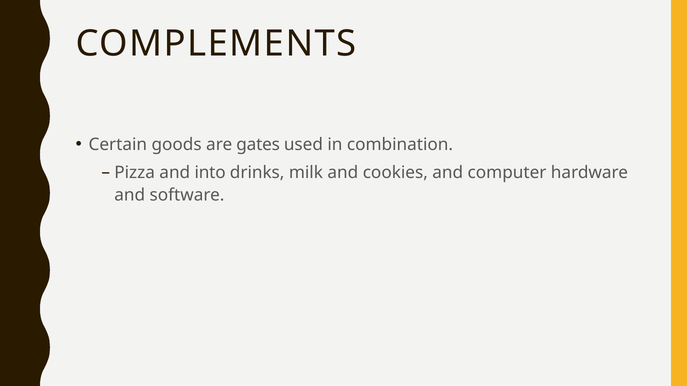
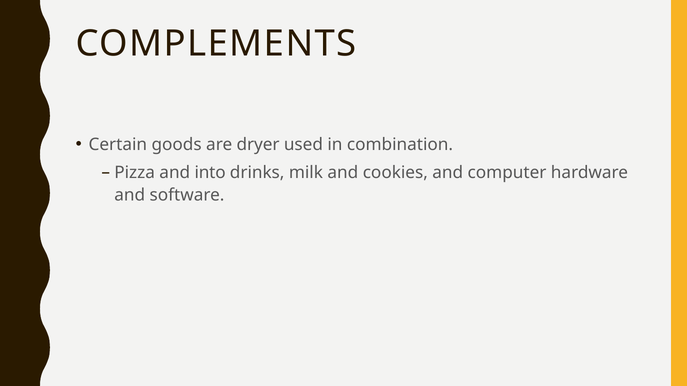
gates: gates -> dryer
